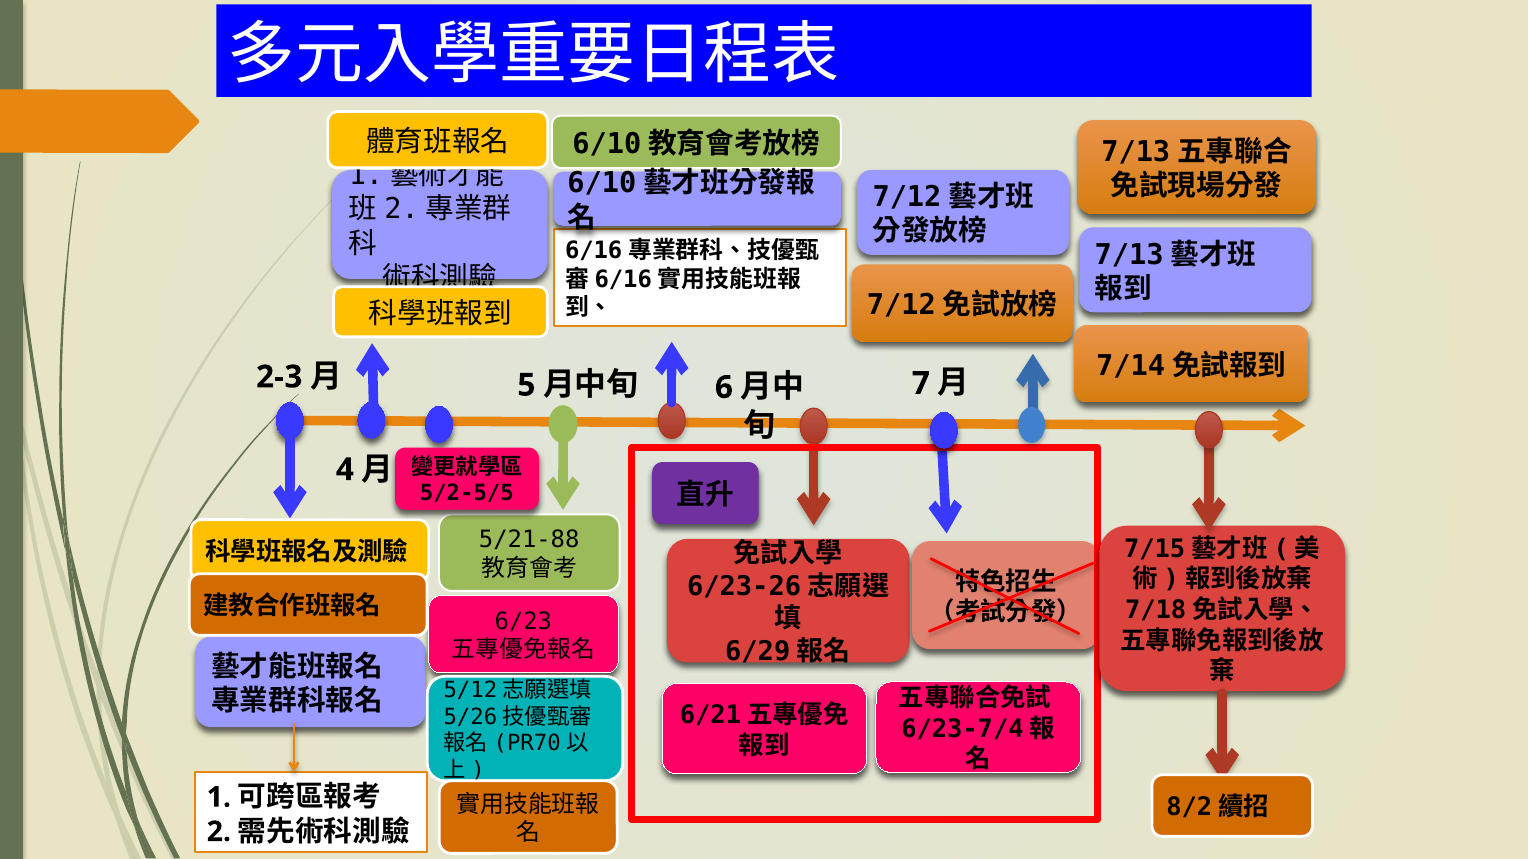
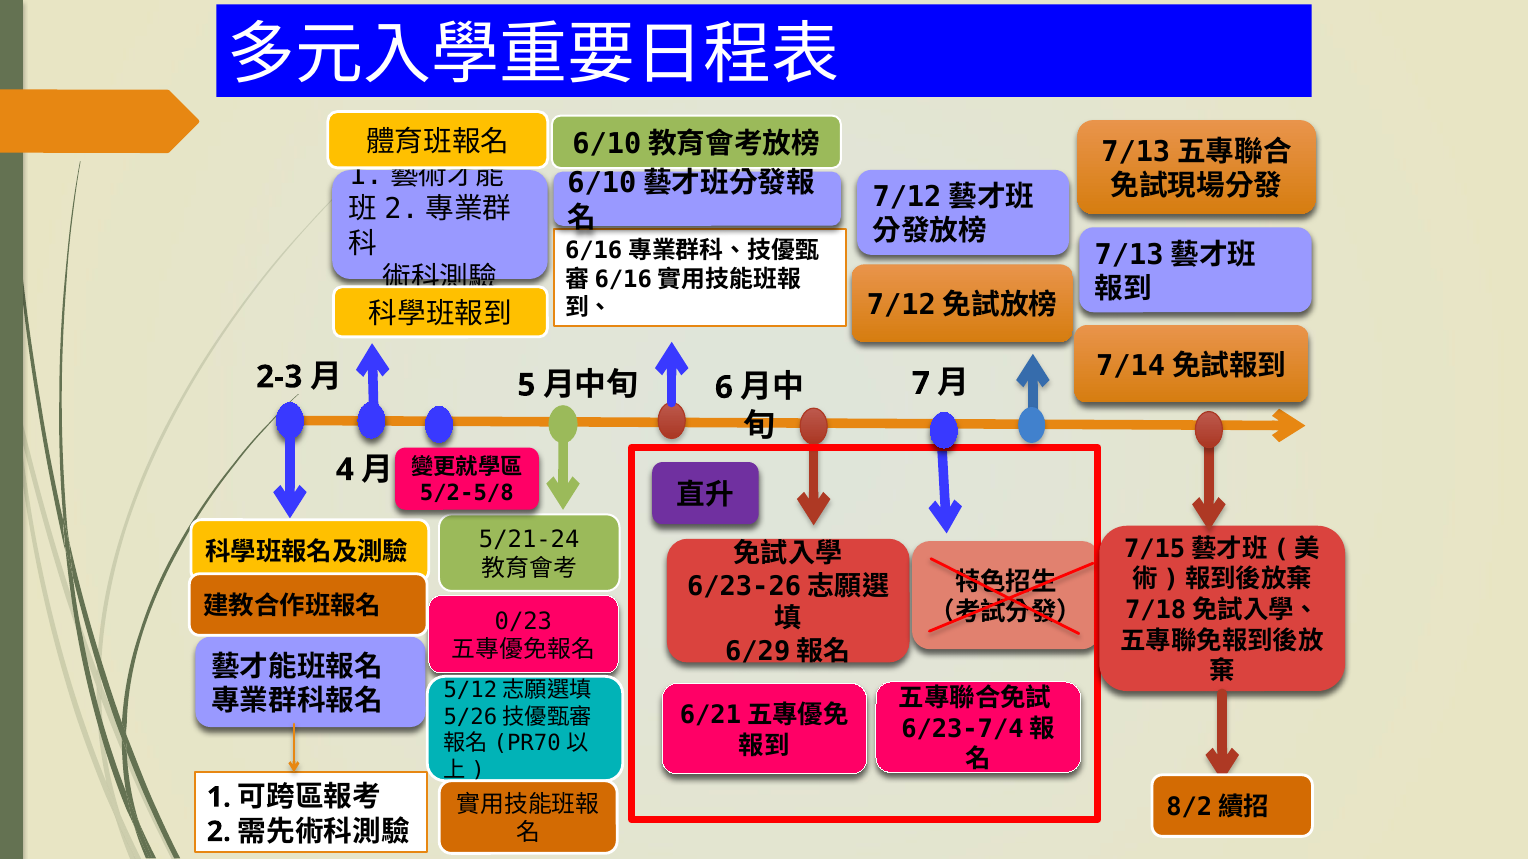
5/2-5/5: 5/2-5/5 -> 5/2-5/8
5/21-88: 5/21-88 -> 5/21-24
6/23: 6/23 -> 0/23
